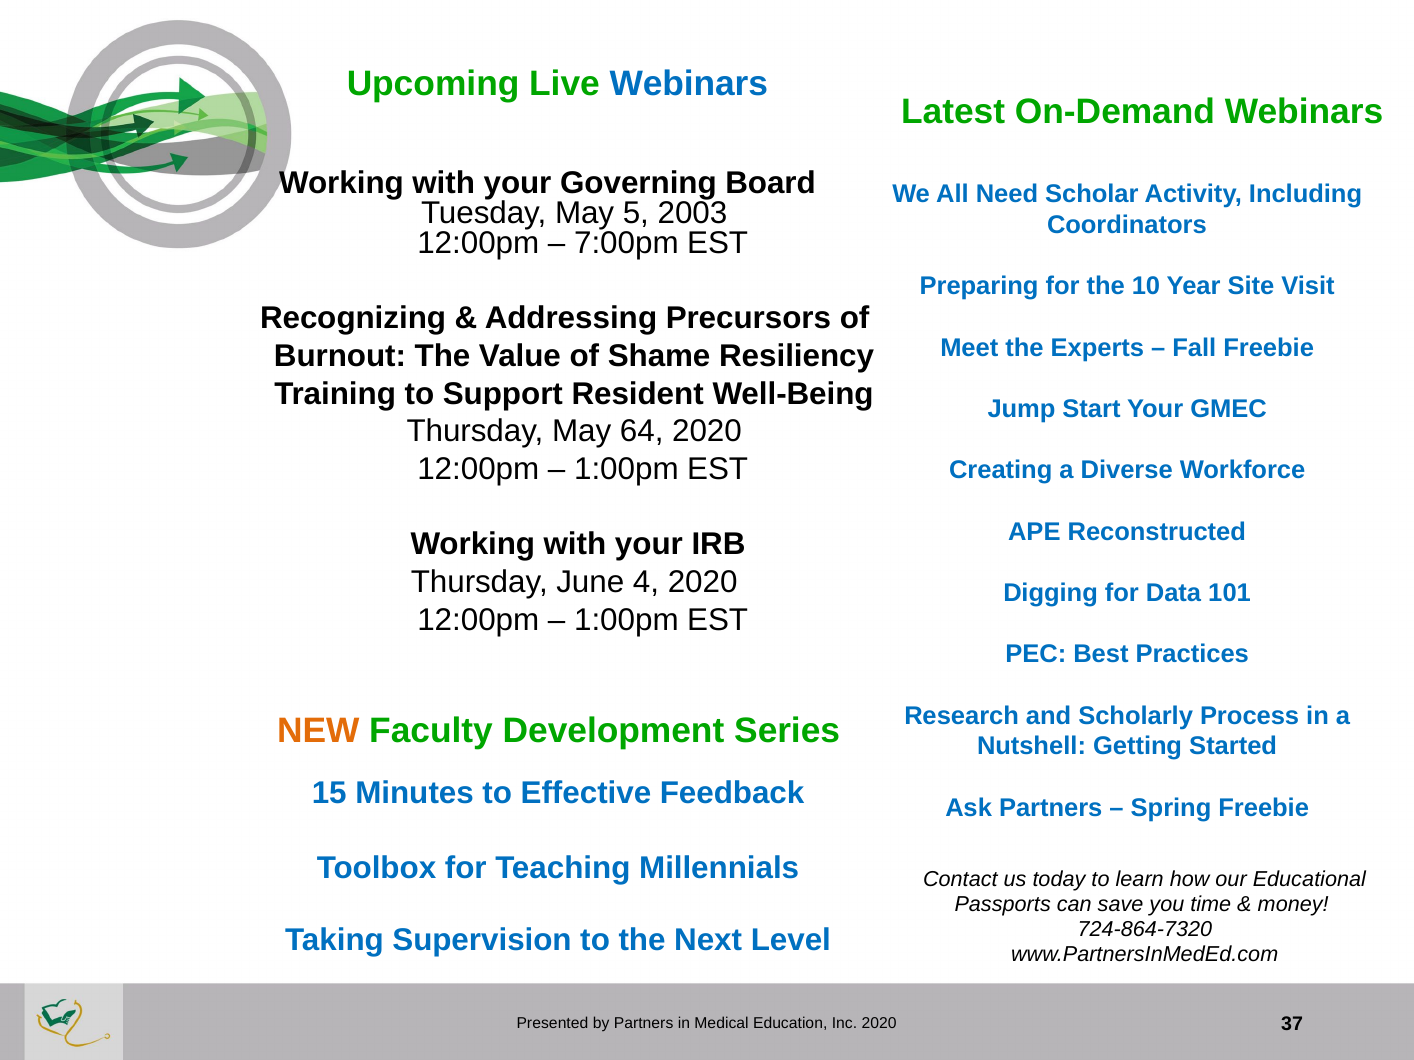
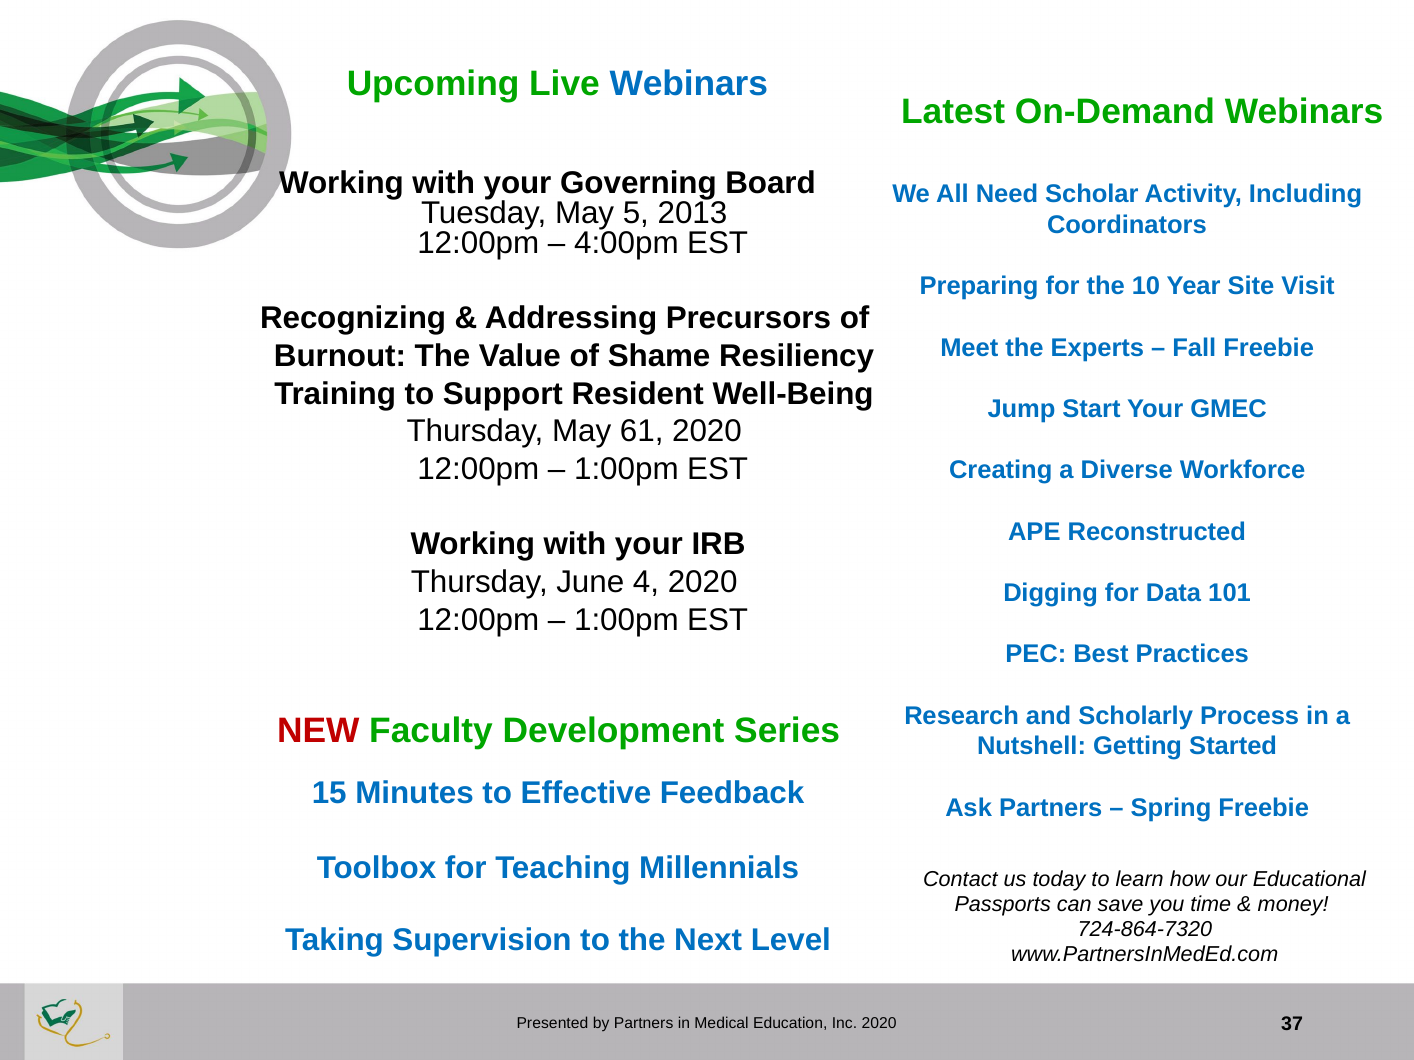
2003: 2003 -> 2013
7:00pm: 7:00pm -> 4:00pm
64: 64 -> 61
NEW colour: orange -> red
